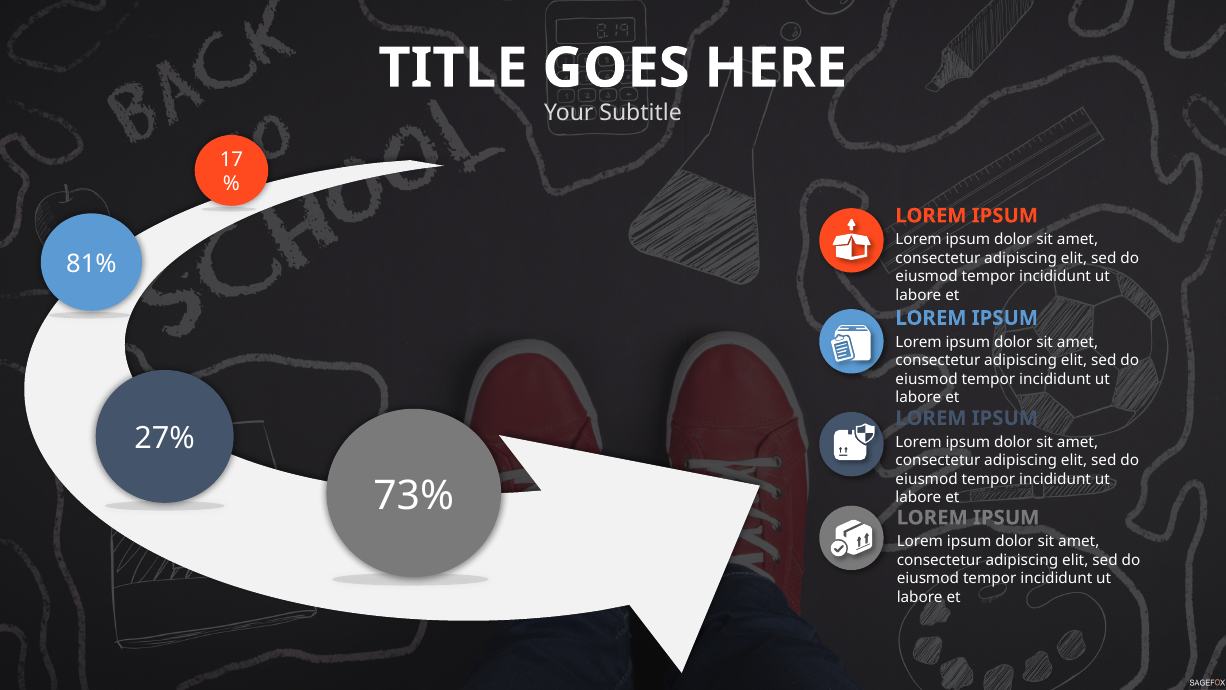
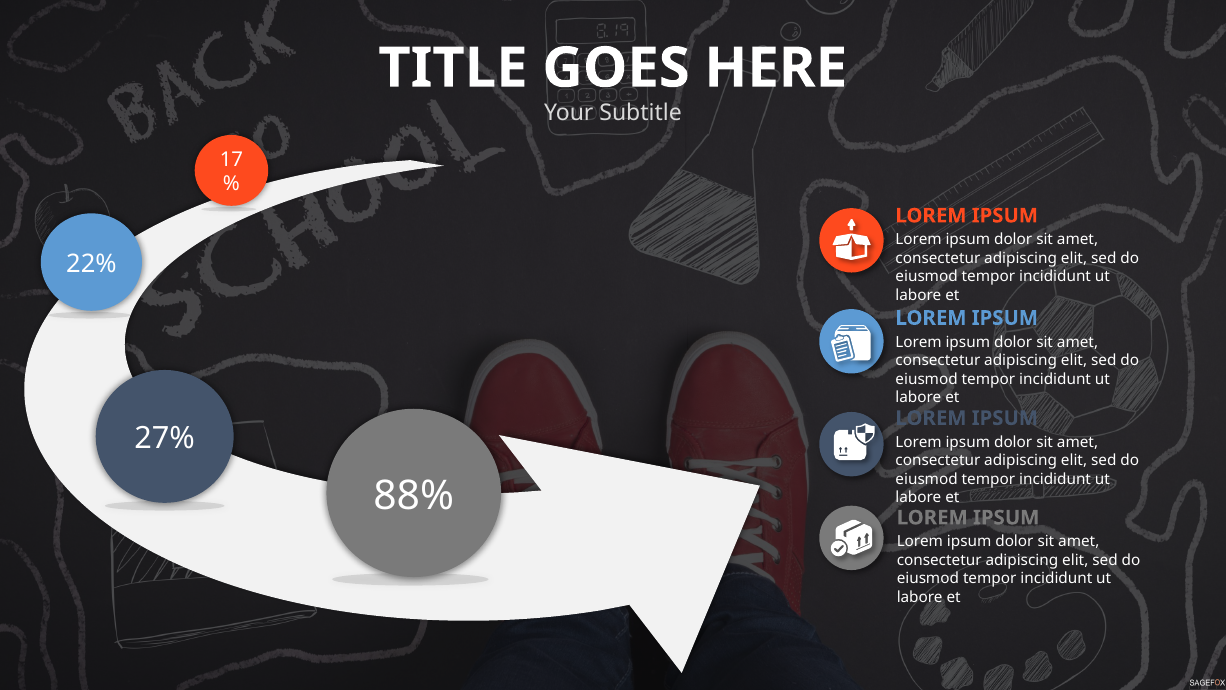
81%: 81% -> 22%
73%: 73% -> 88%
